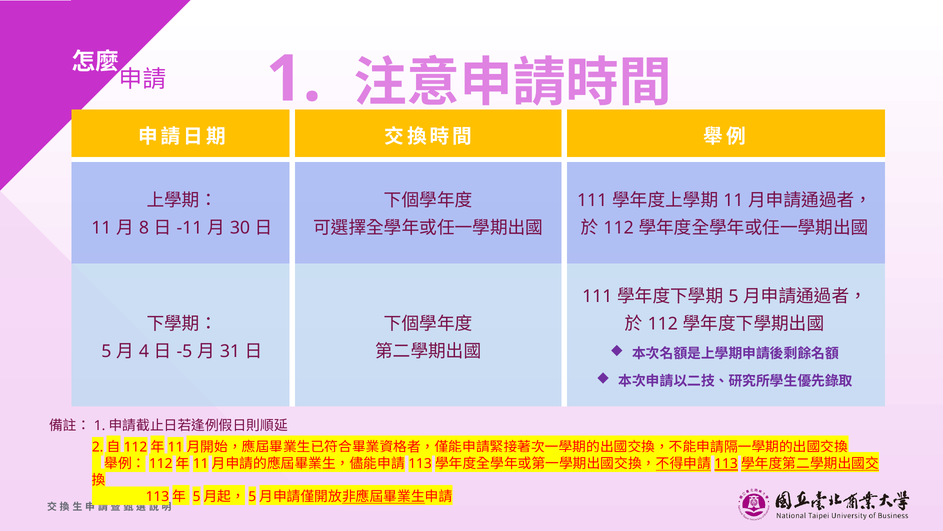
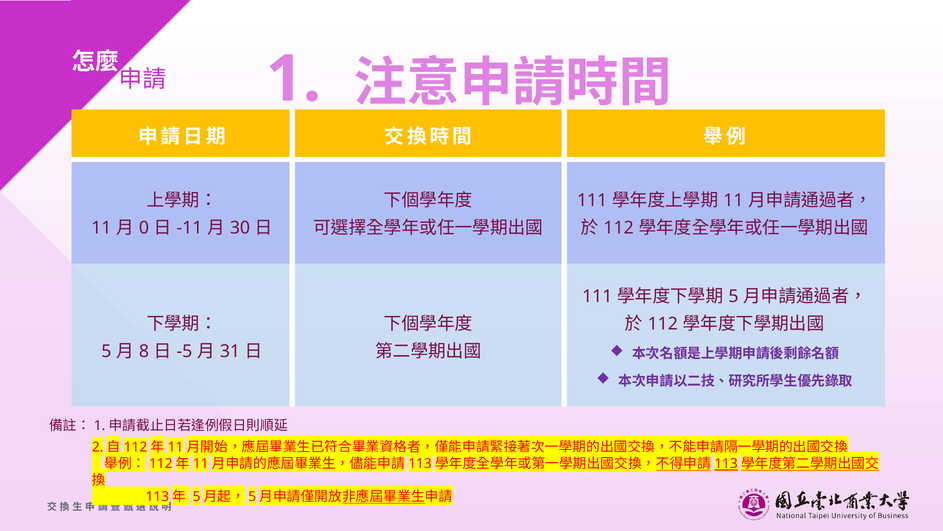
8: 8 -> 0
4: 4 -> 8
